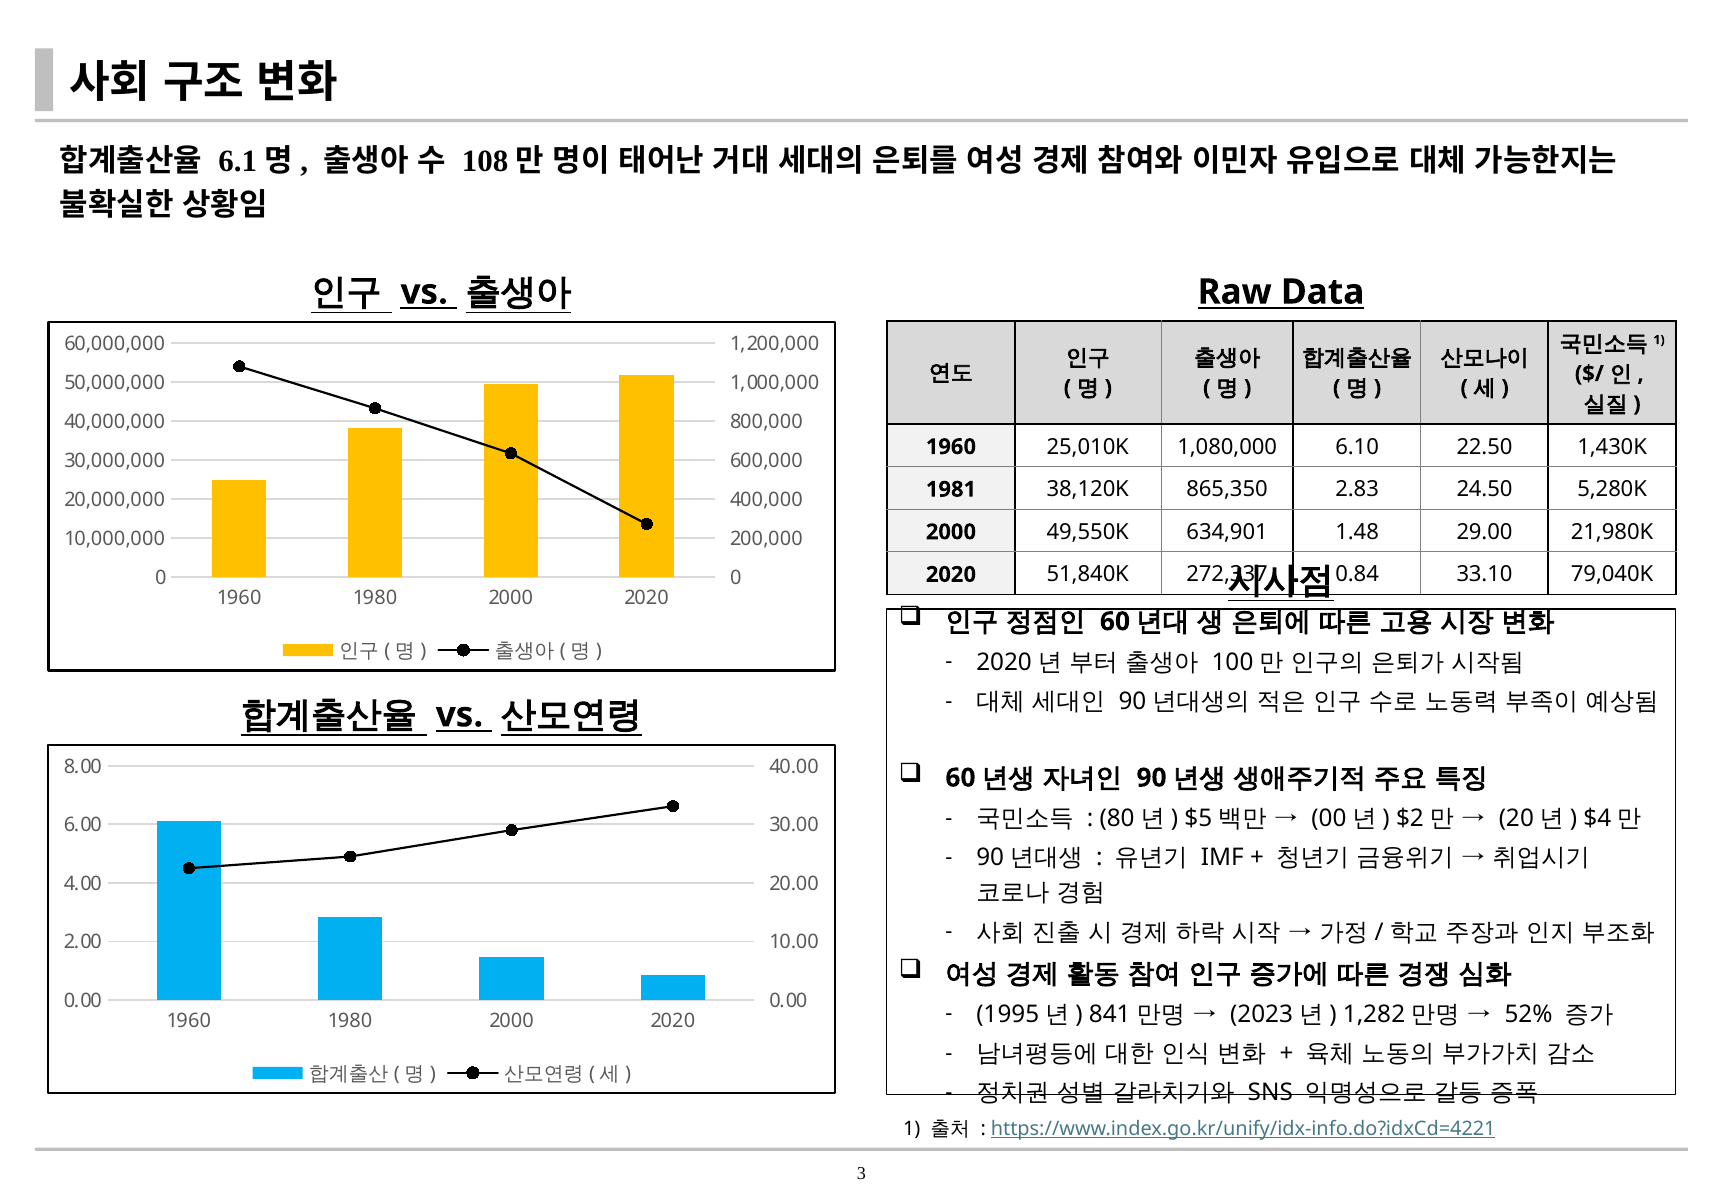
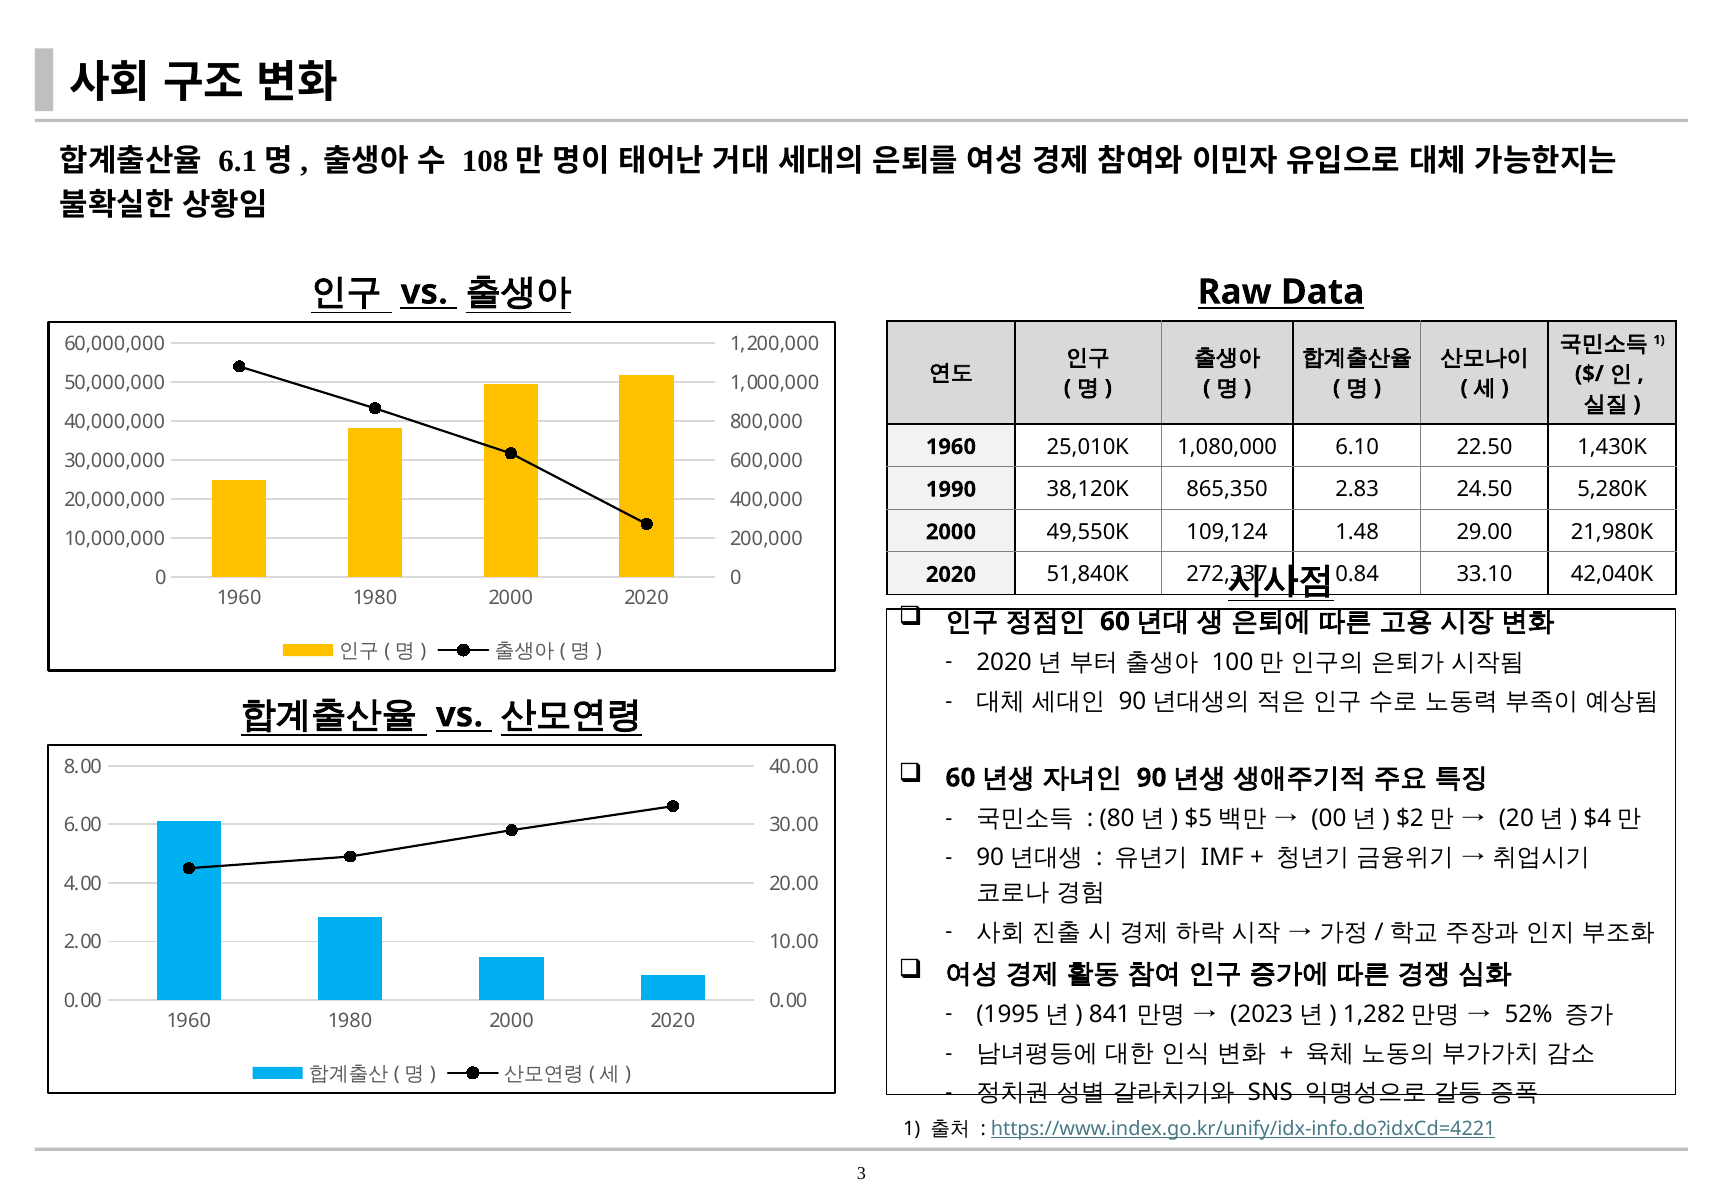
1981: 1981 -> 1990
634,901: 634,901 -> 109,124
79,040K: 79,040K -> 42,040K
